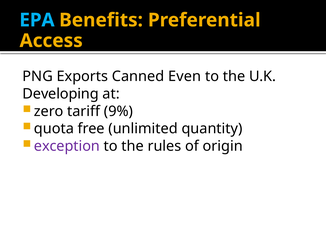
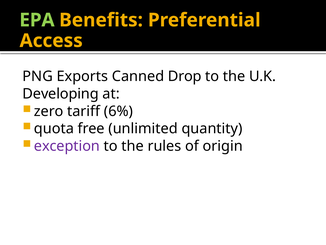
EPA colour: light blue -> light green
Even: Even -> Drop
9%: 9% -> 6%
